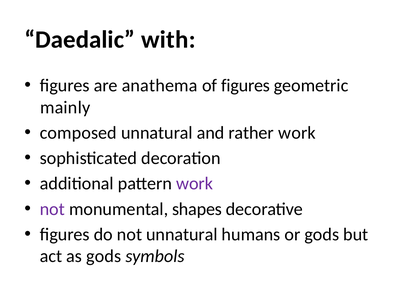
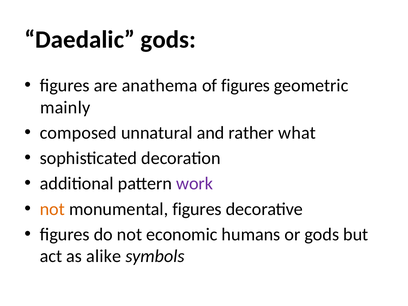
Daedalic with: with -> gods
rather work: work -> what
not at (52, 209) colour: purple -> orange
monumental shapes: shapes -> figures
not unnatural: unnatural -> economic
as gods: gods -> alike
